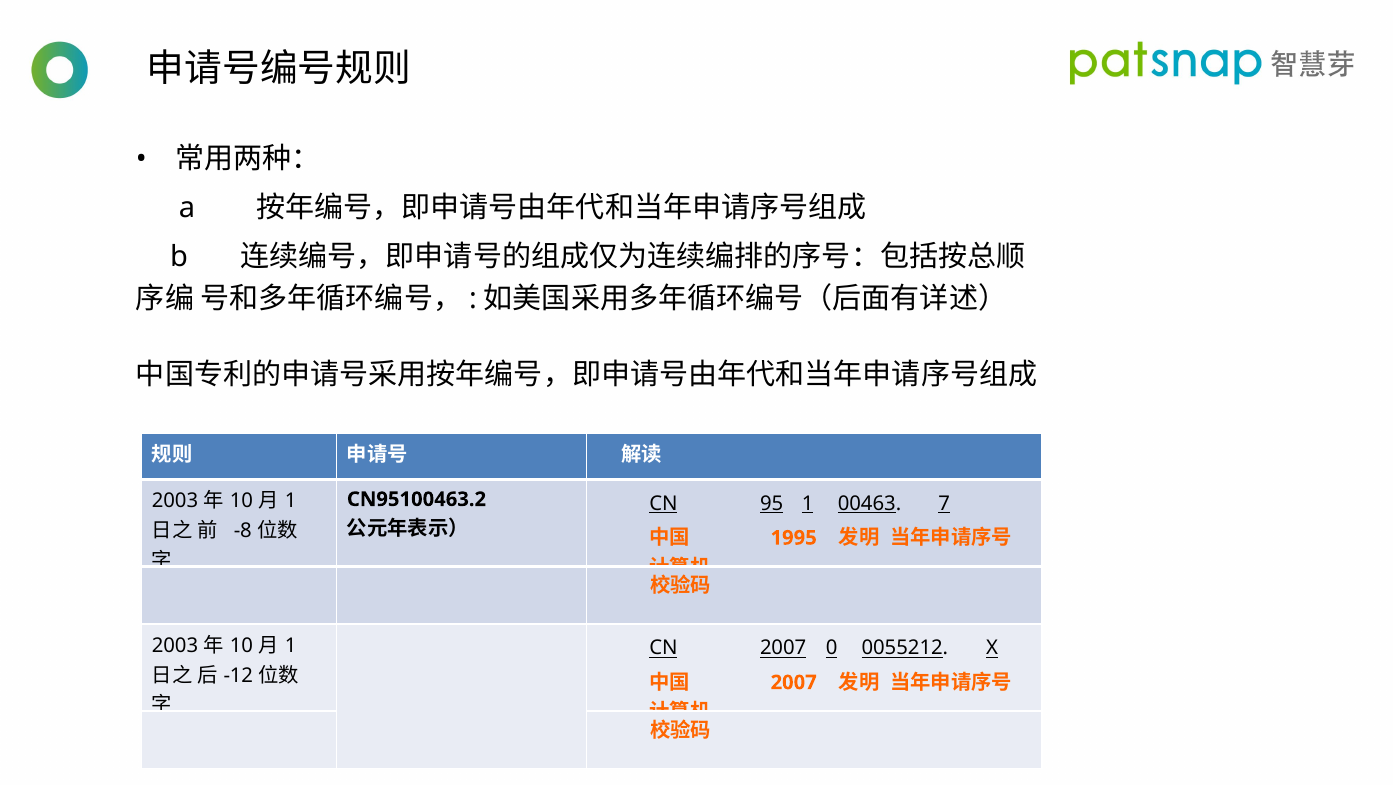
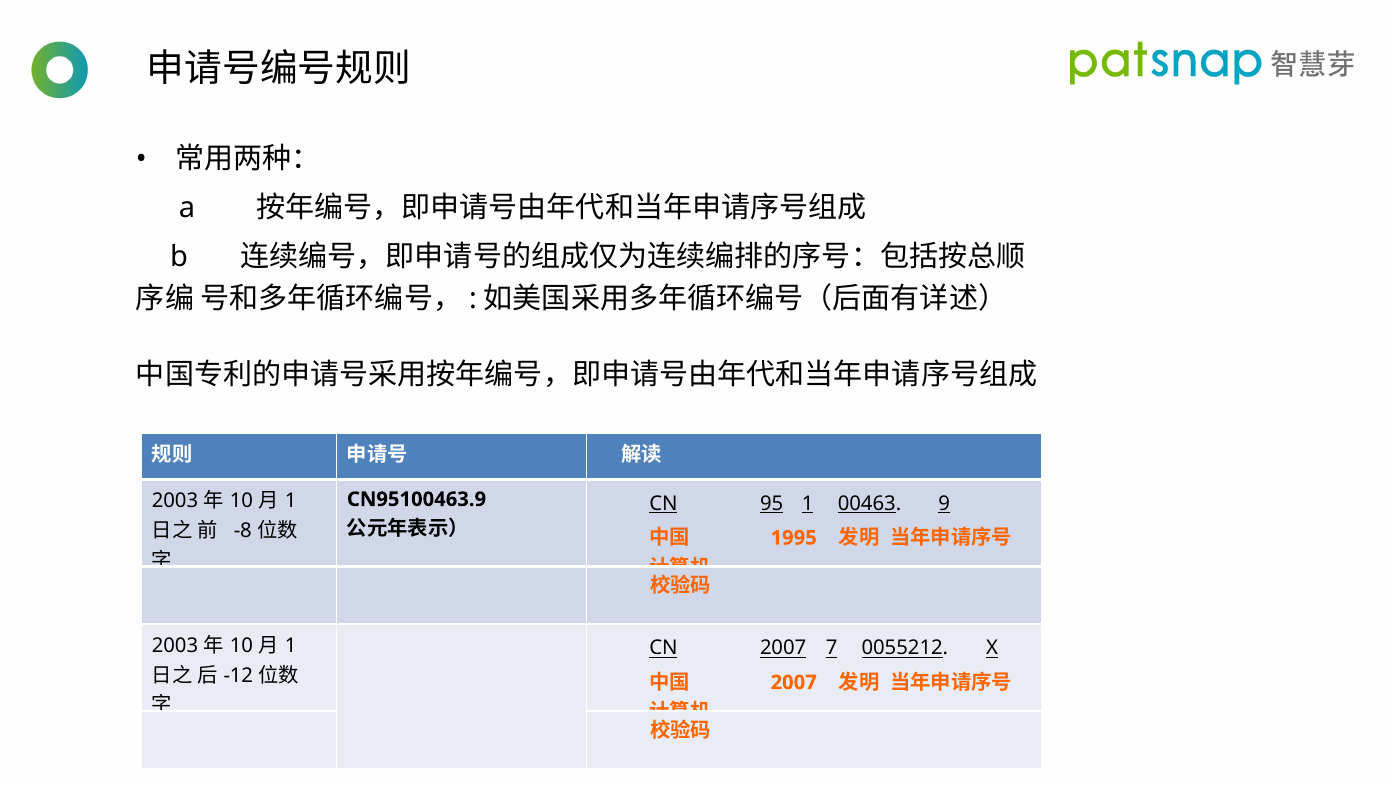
CN95100463.2: CN95100463.2 -> CN95100463.9
7: 7 -> 9
0: 0 -> 7
